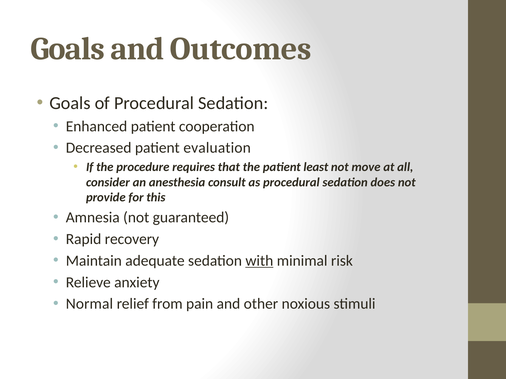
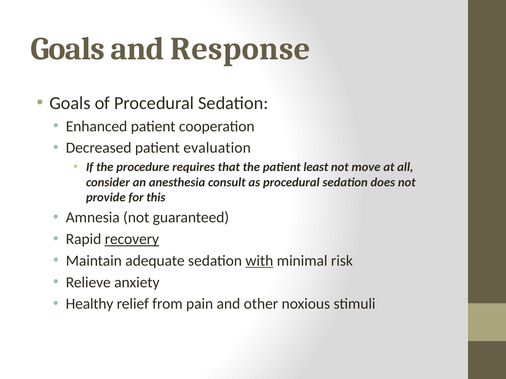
Outcomes: Outcomes -> Response
recovery underline: none -> present
Normal: Normal -> Healthy
